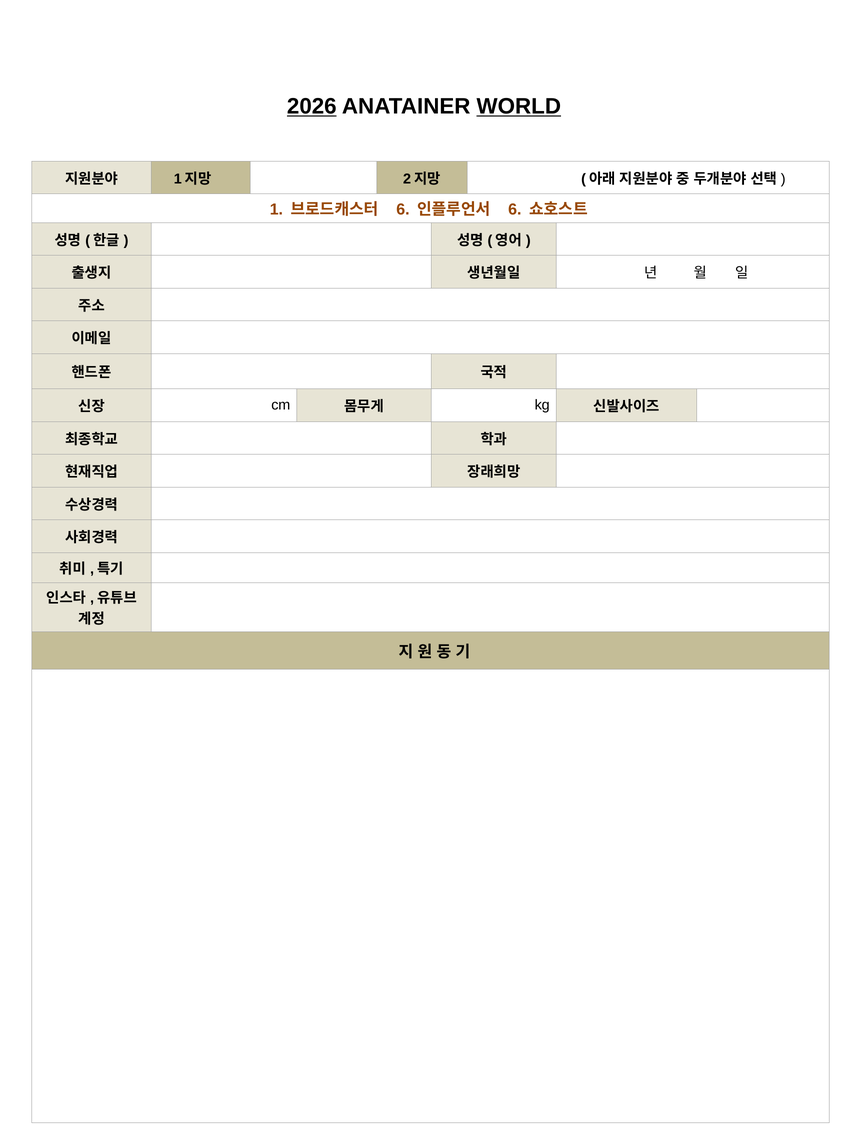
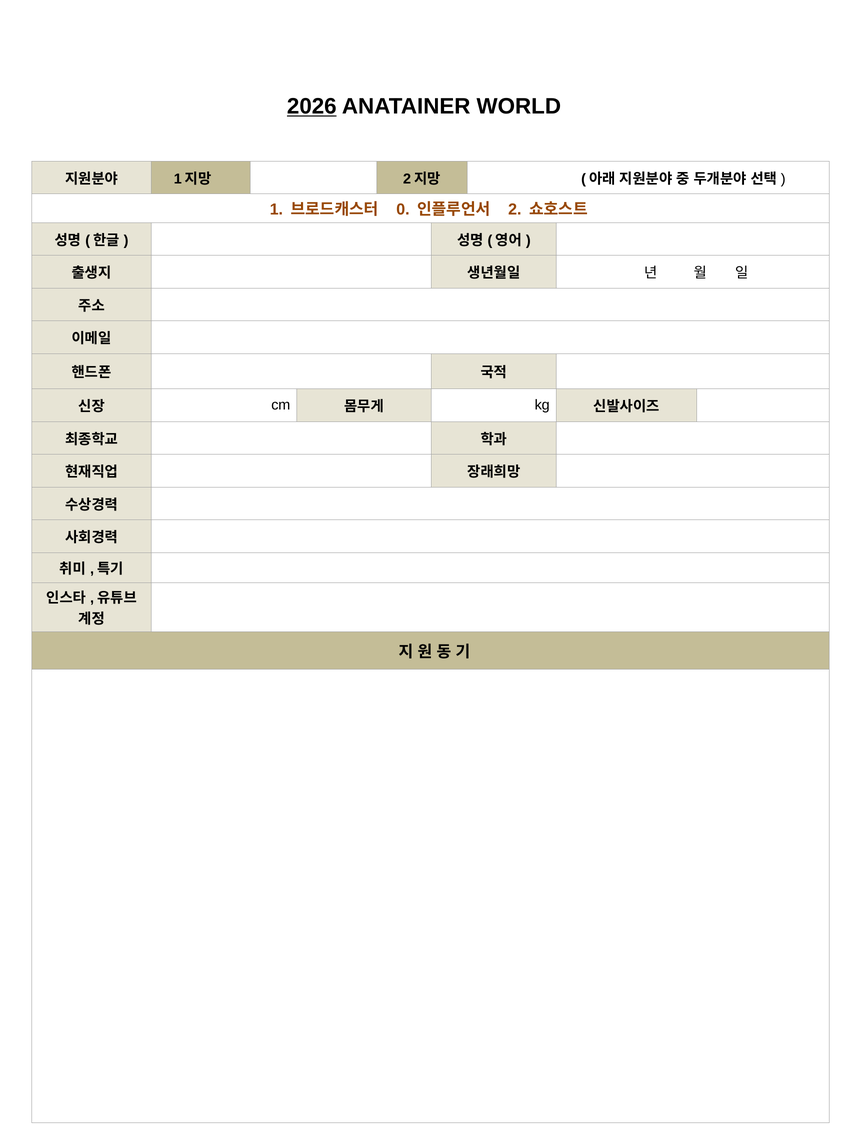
WORLD underline: present -> none
6 at (403, 210): 6 -> 0
6 at (515, 210): 6 -> 2
